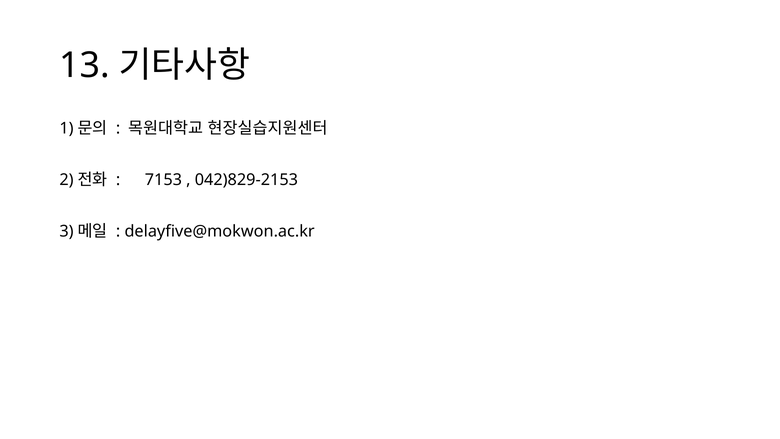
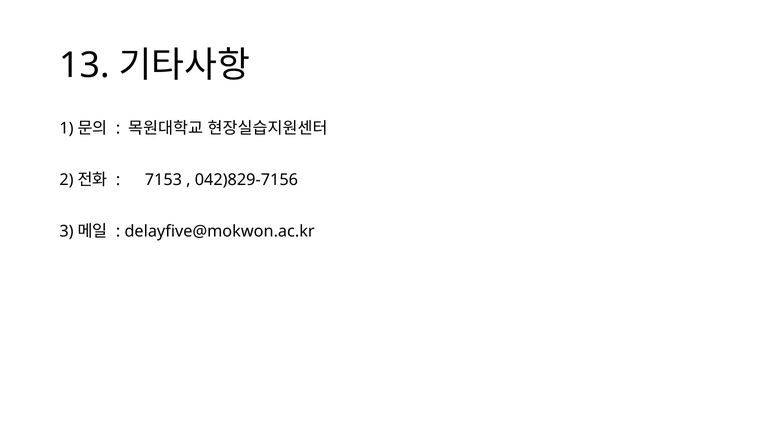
042)829-2153: 042)829-2153 -> 042)829-7156
